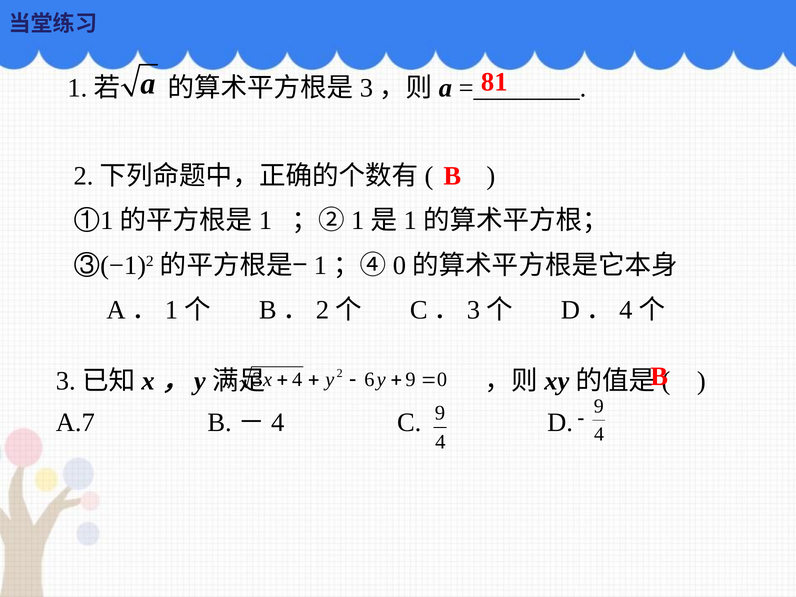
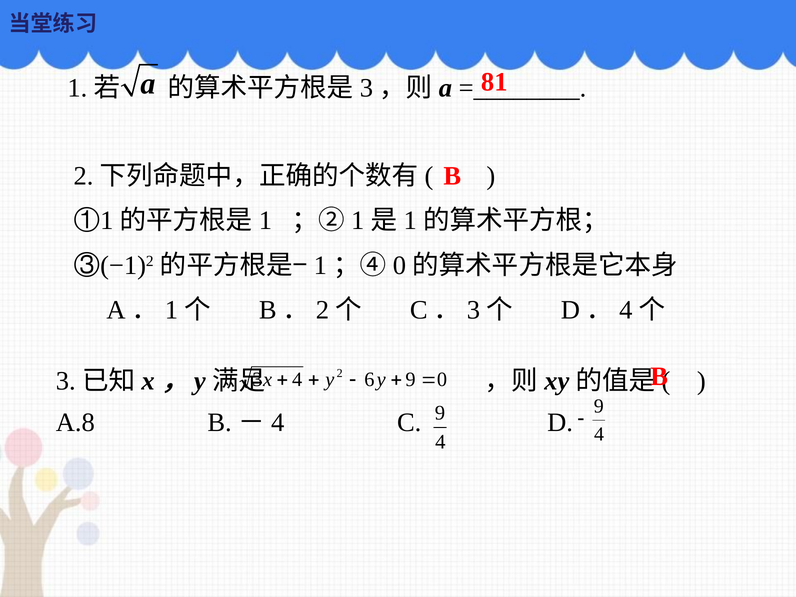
A.7: A.7 -> A.8
